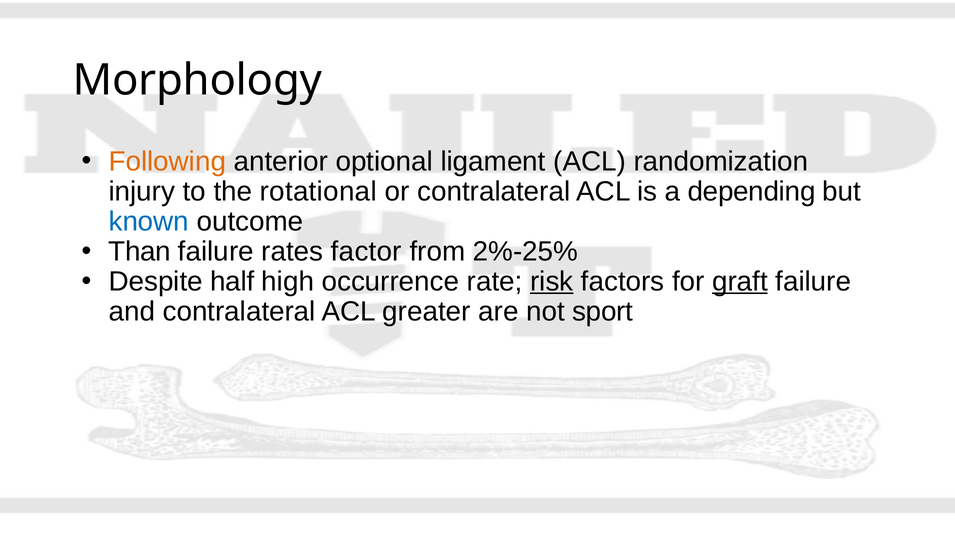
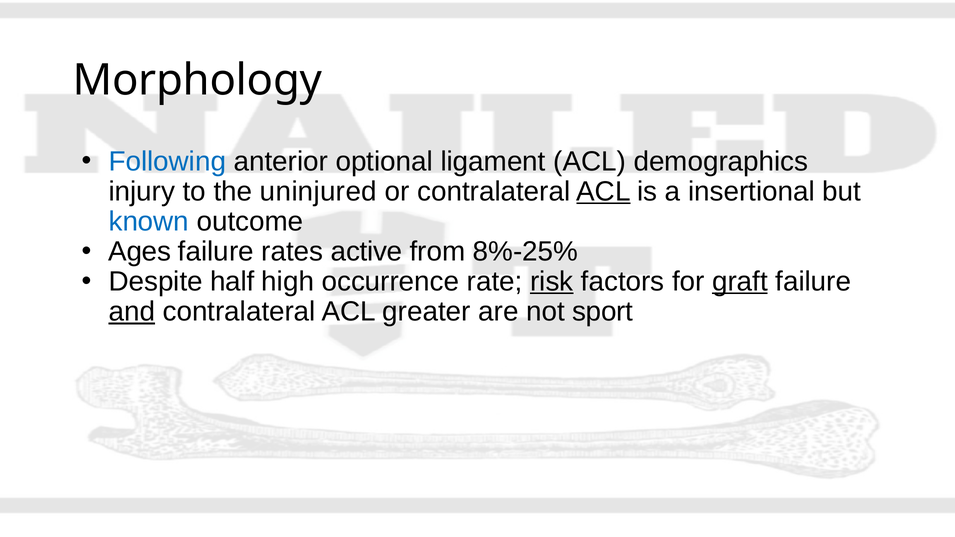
Following colour: orange -> blue
randomization: randomization -> demographics
rotational: rotational -> uninjured
ACL at (603, 191) underline: none -> present
depending: depending -> insertional
Than: Than -> Ages
factor: factor -> active
2%-25%: 2%-25% -> 8%-25%
and underline: none -> present
